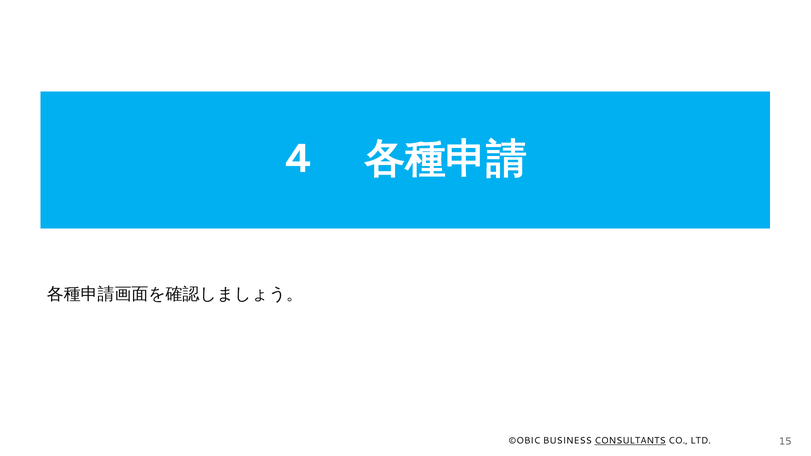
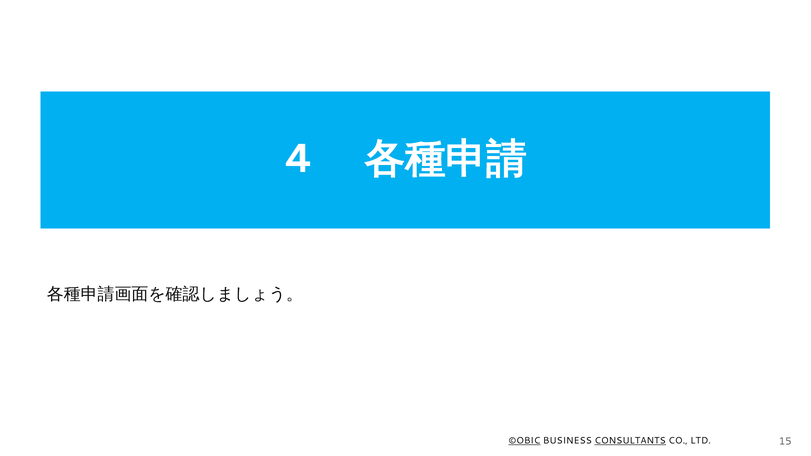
©OBIC underline: none -> present
